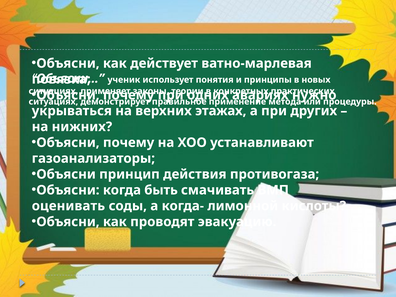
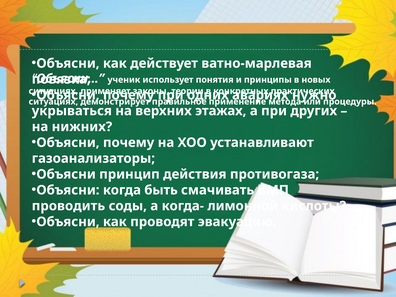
оценивать: оценивать -> проводить
